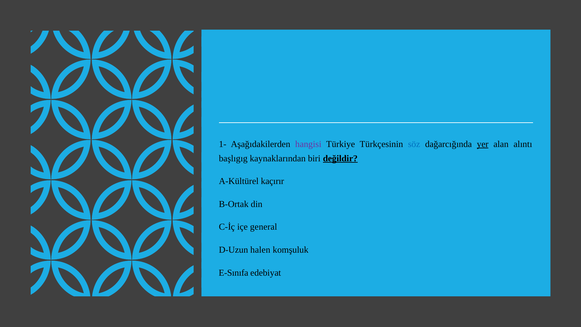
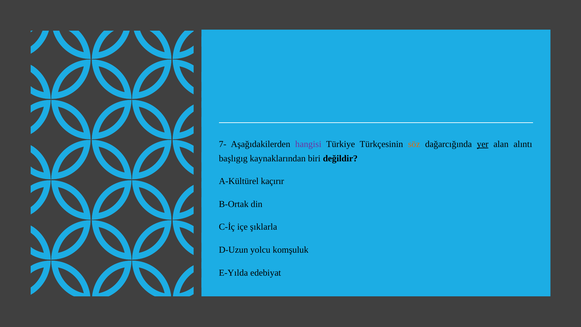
1-: 1- -> 7-
söz colour: blue -> orange
değildir underline: present -> none
general: general -> şıklarla
halen: halen -> yolcu
E-Sınıfa: E-Sınıfa -> E-Yılda
